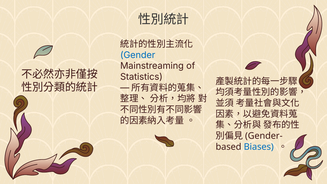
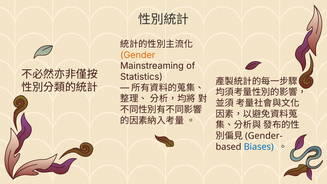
Gender colour: blue -> orange
